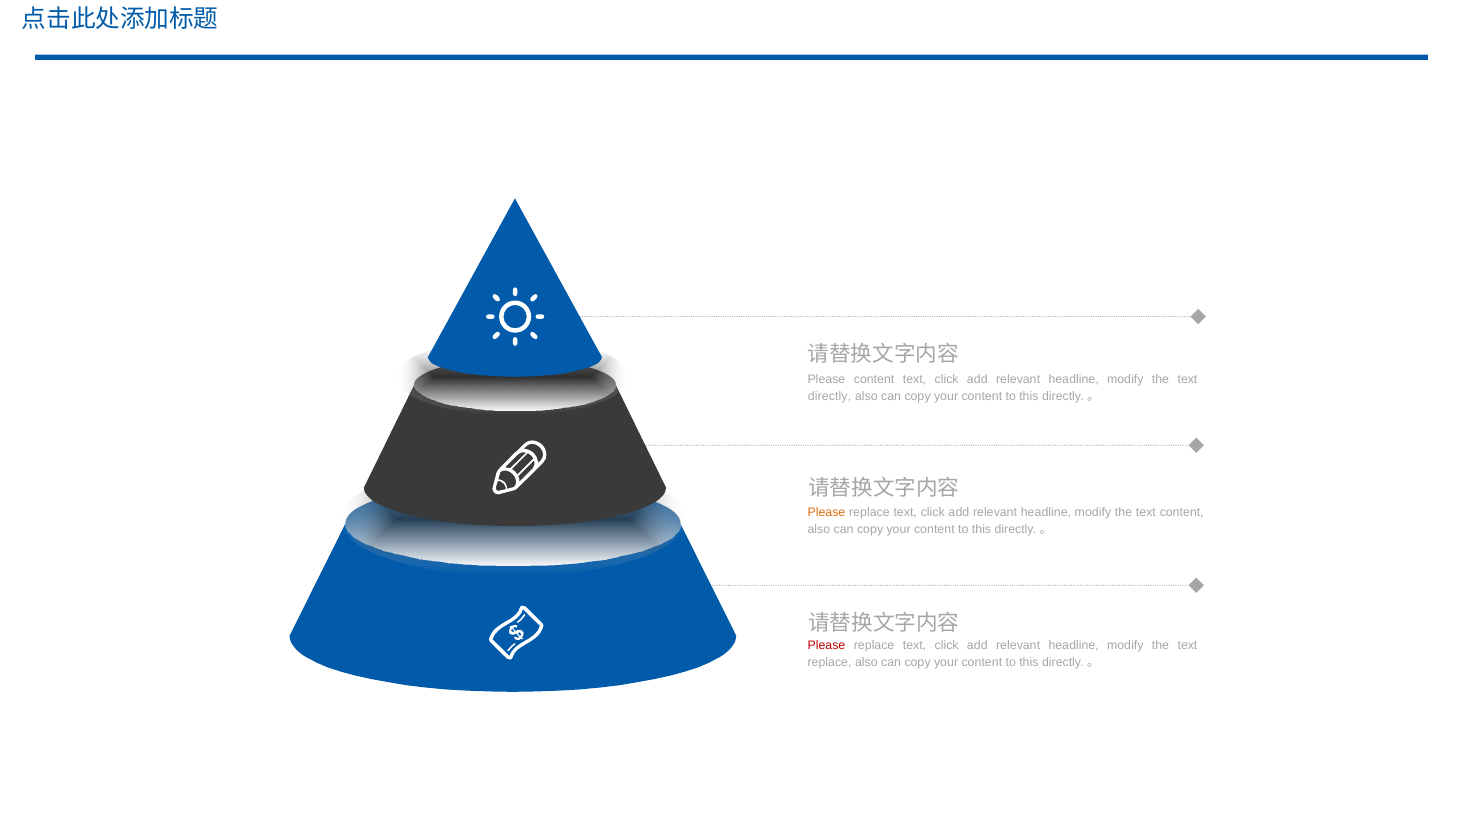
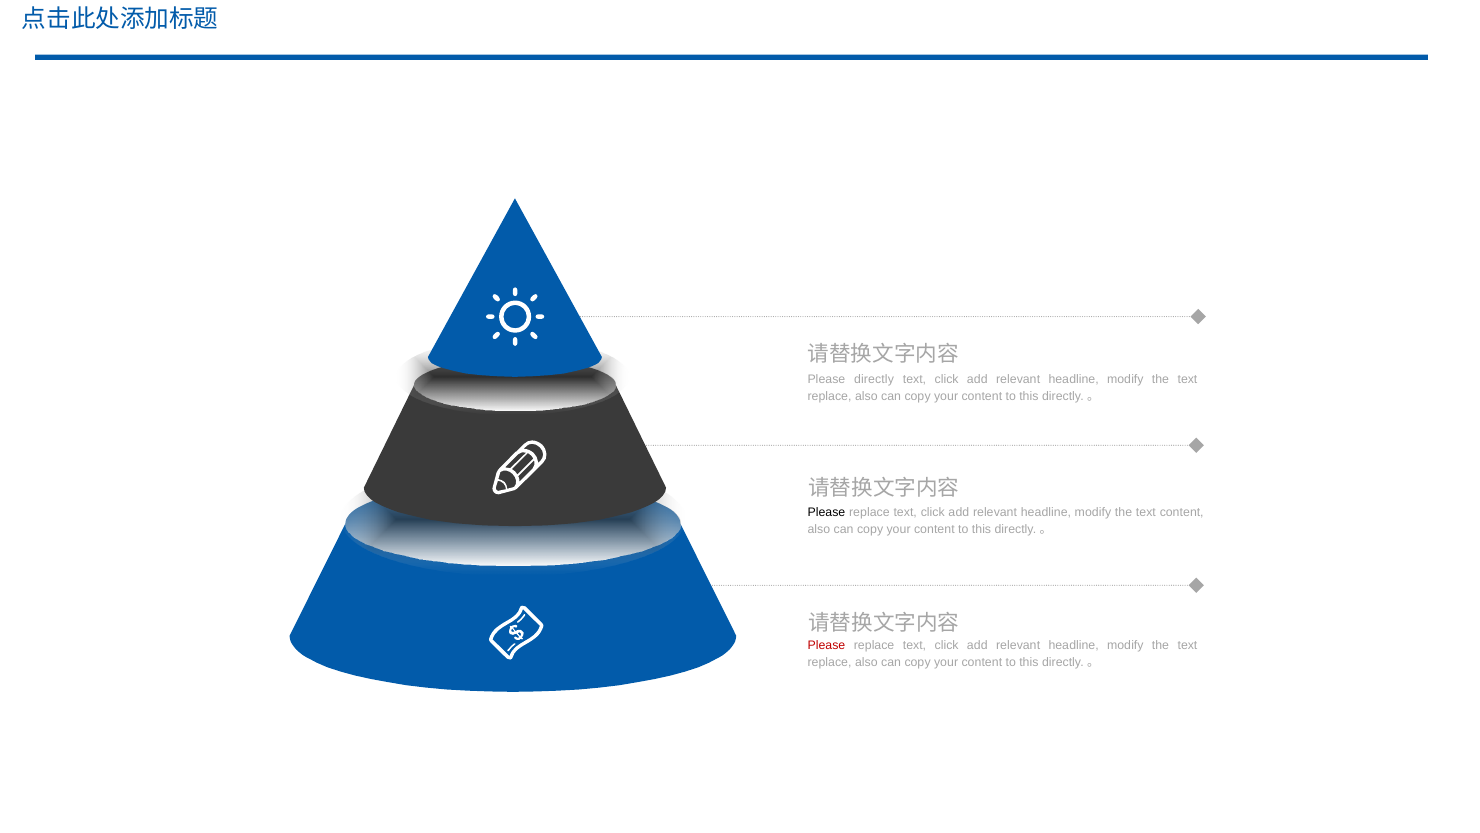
Please content: content -> directly
directly at (829, 397): directly -> replace
Please at (826, 512) colour: orange -> black
